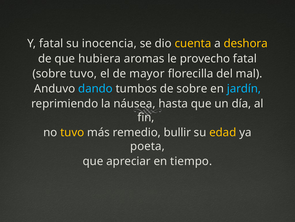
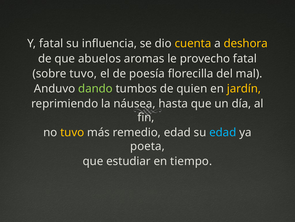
inocencia: inocencia -> influencia
hubiera: hubiera -> abuelos
mayor: mayor -> poesía
dando colour: light blue -> light green
de sobre: sobre -> quien
jardín colour: light blue -> yellow
remedio bullir: bullir -> edad
edad at (223, 132) colour: yellow -> light blue
apreciar: apreciar -> estudiar
